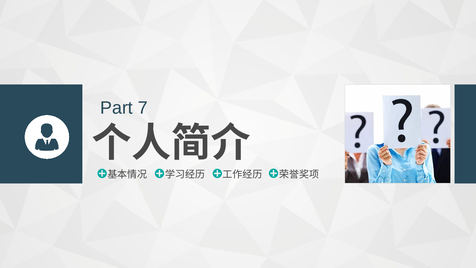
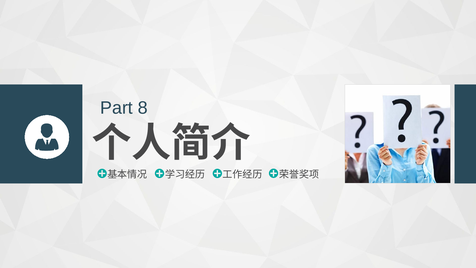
7: 7 -> 8
